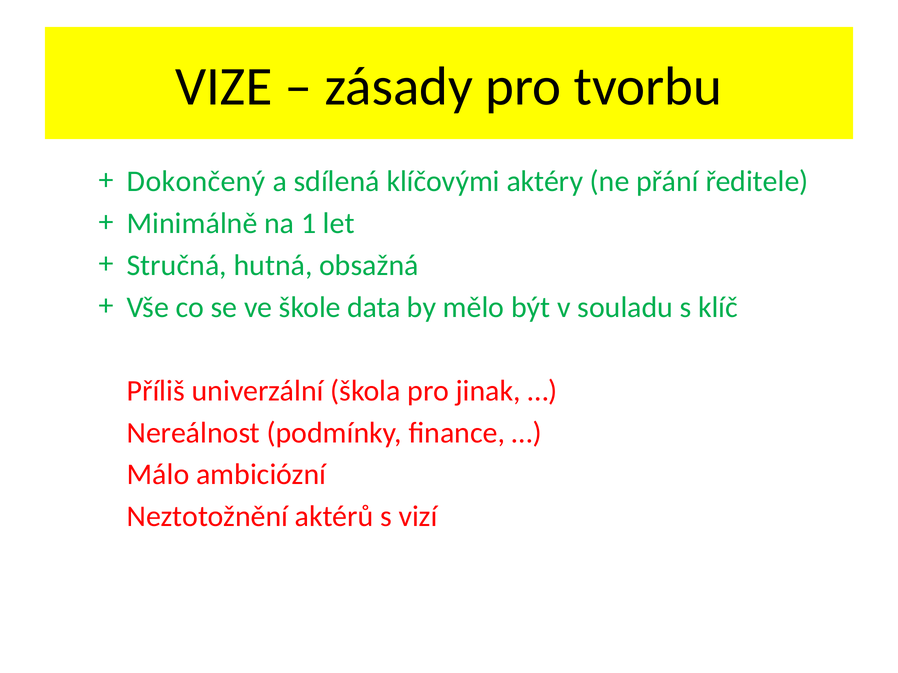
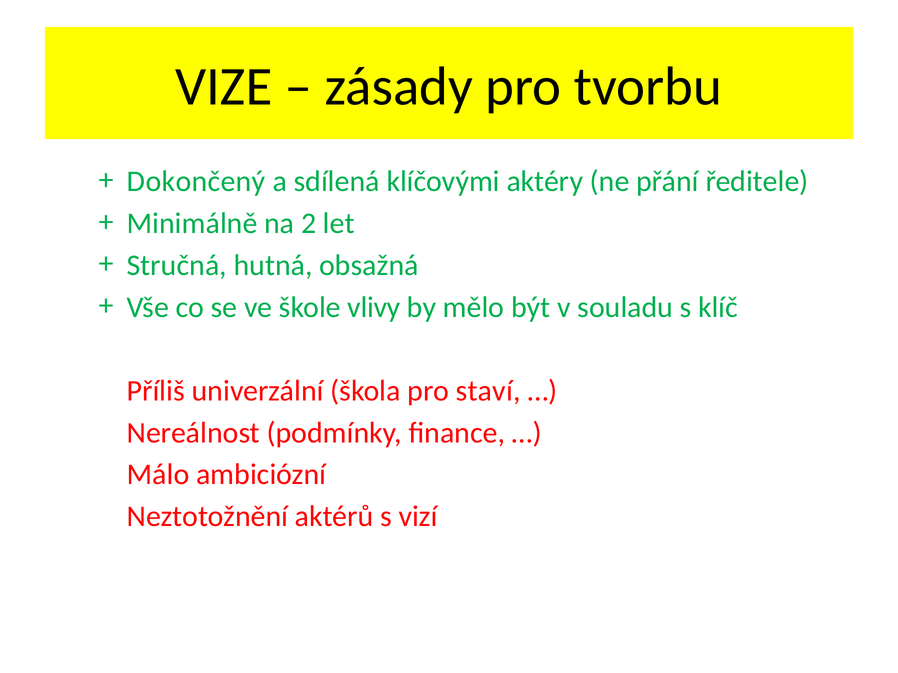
1: 1 -> 2
data: data -> vlivy
jinak: jinak -> staví
